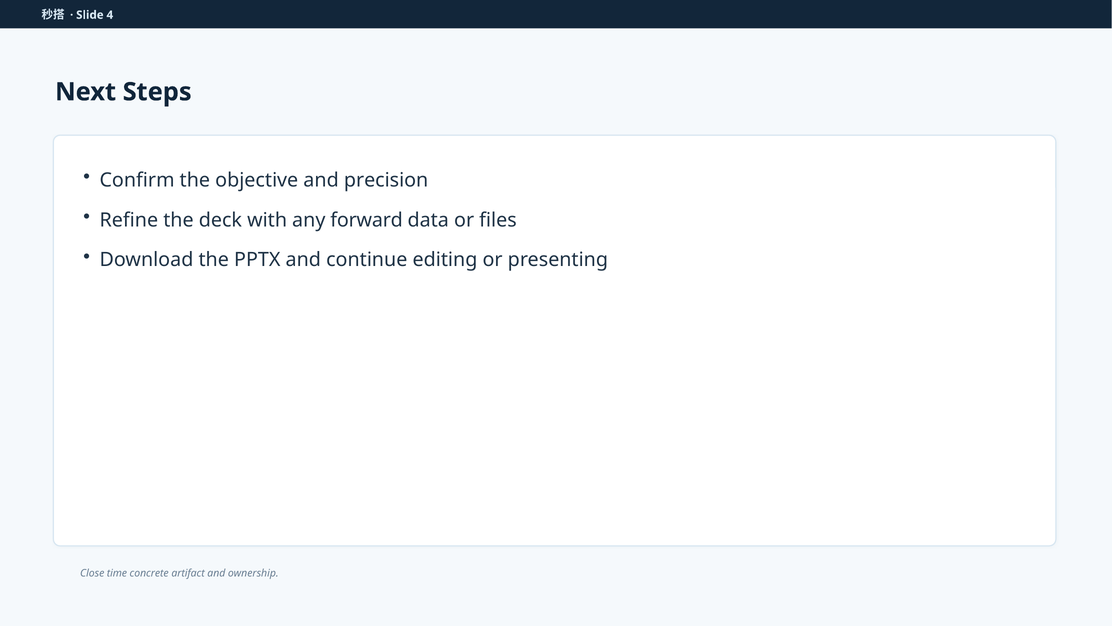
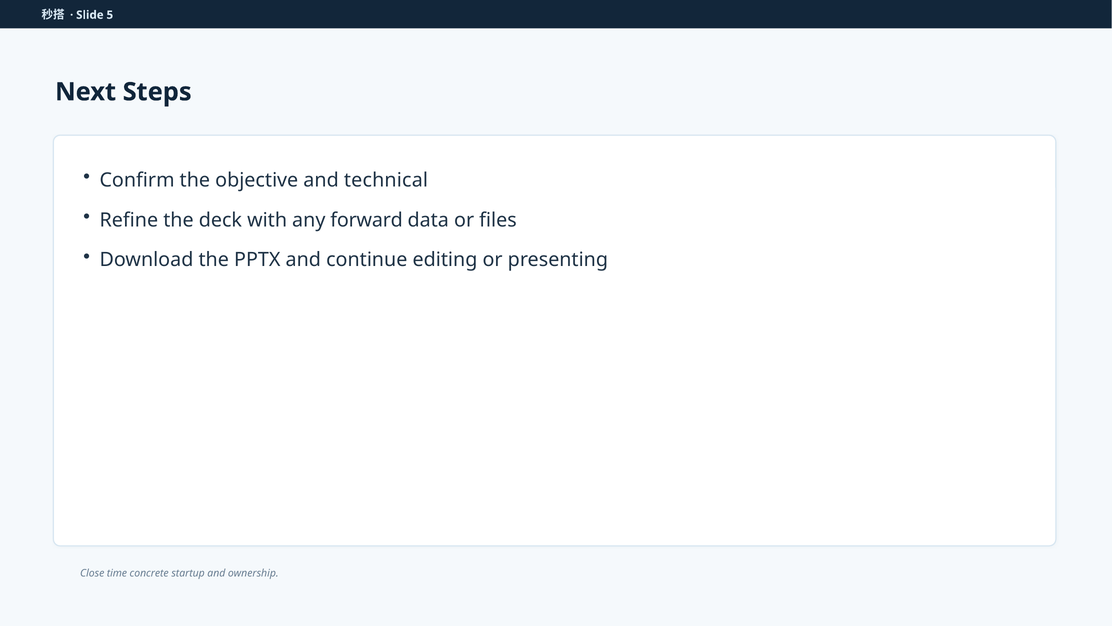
4: 4 -> 5
precision: precision -> technical
artifact: artifact -> startup
